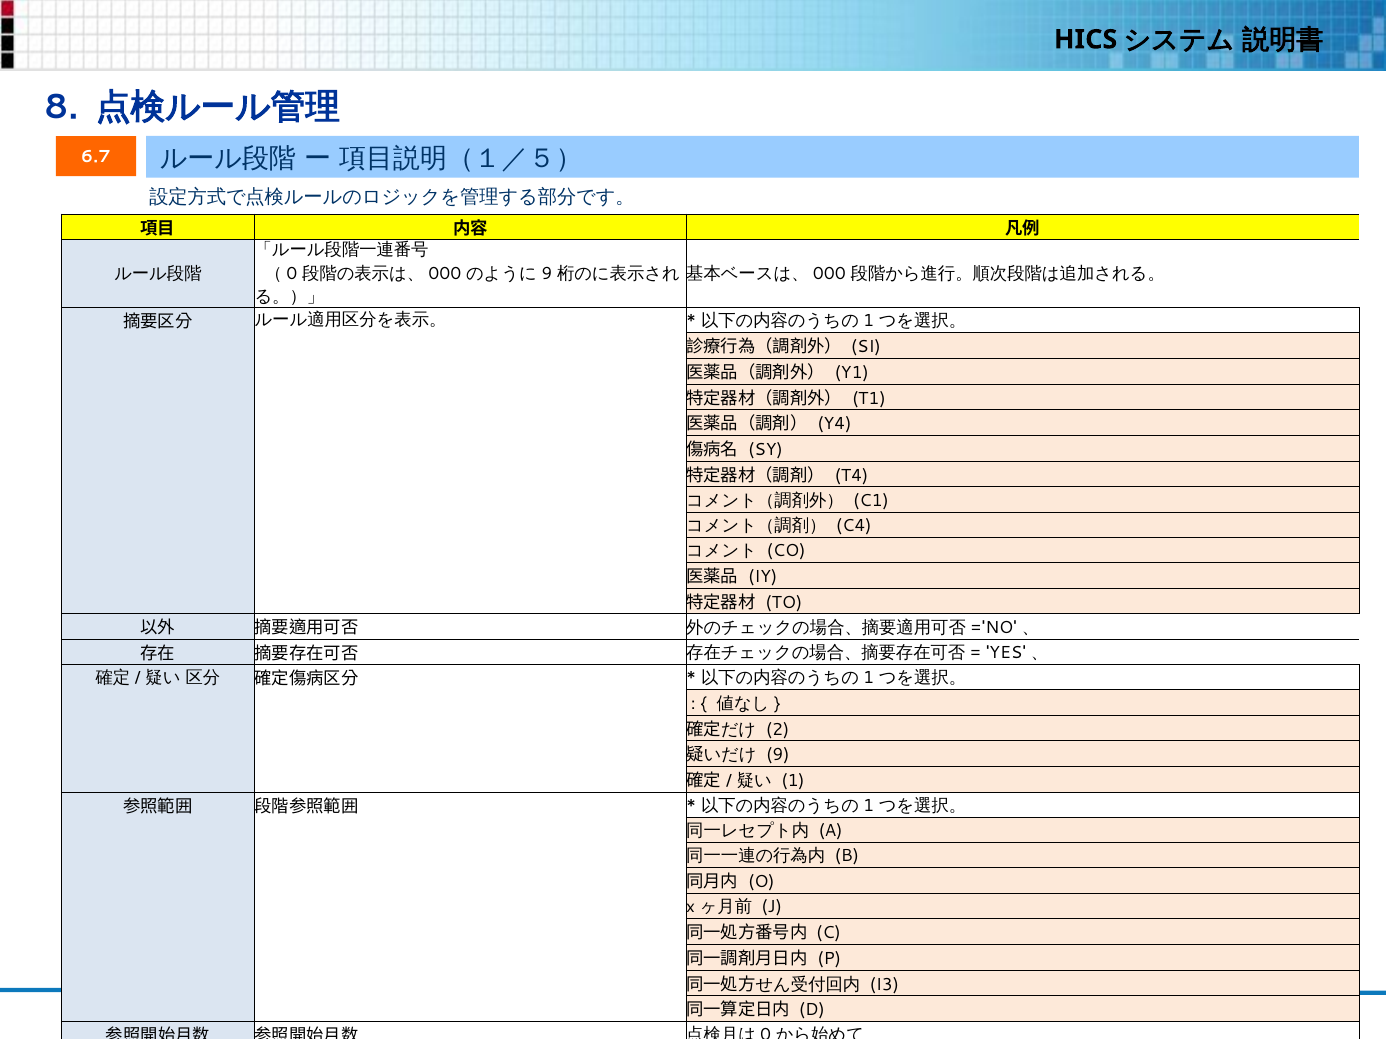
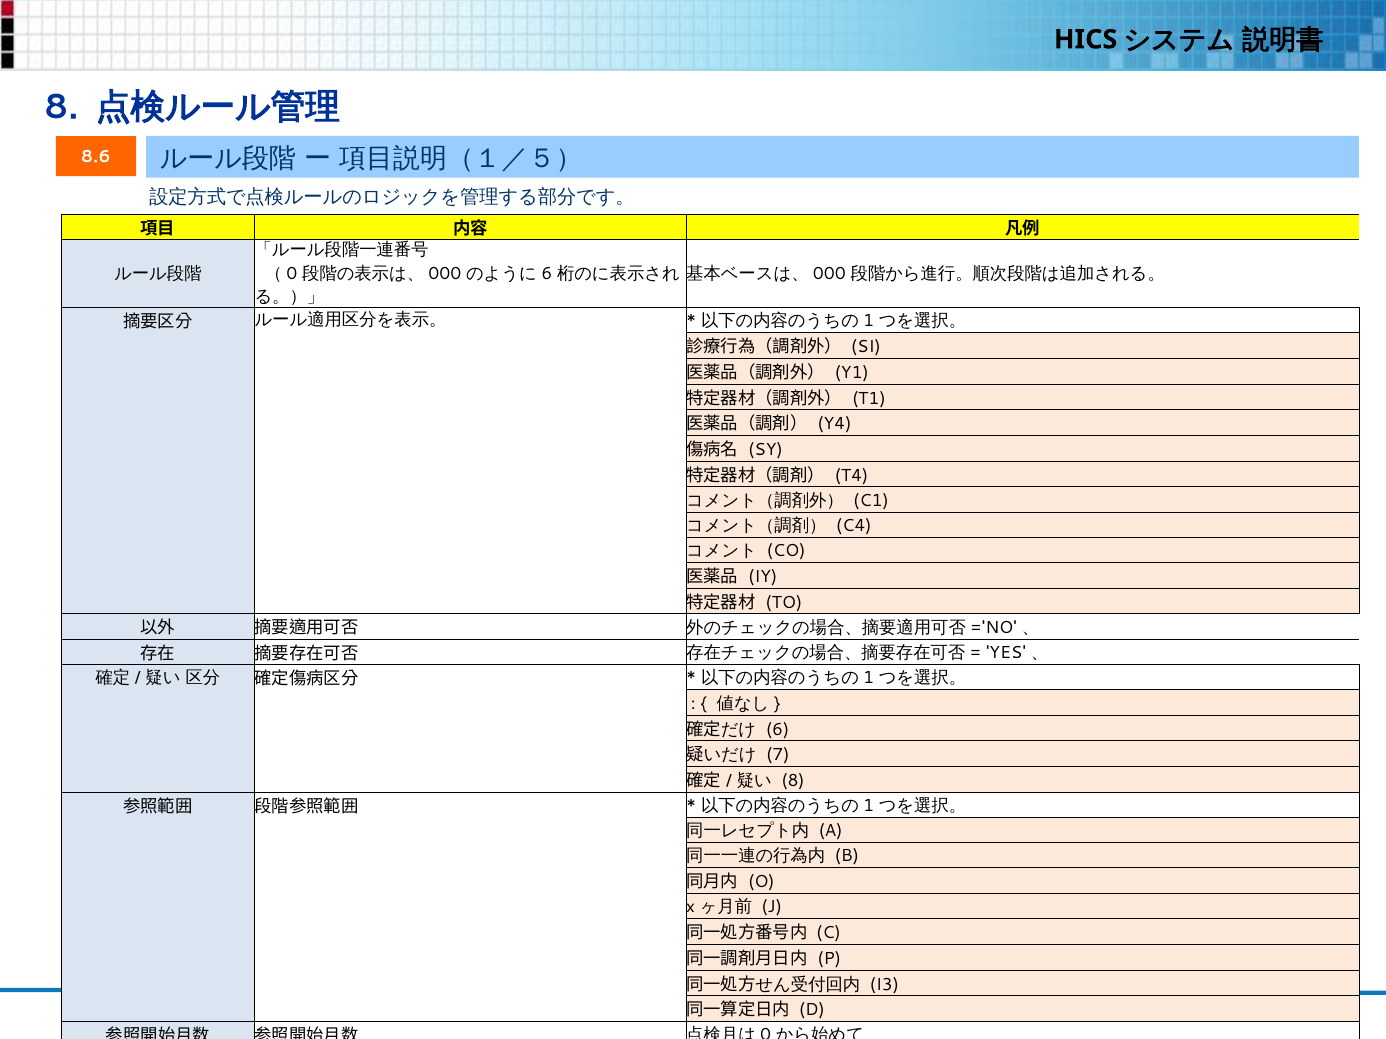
6.7: 6.7 -> 8.6
9 at (547, 274): 9 -> 6
2 at (778, 730): 2 -> 6
9 at (778, 755): 9 -> 7
1 at (793, 781): 1 -> 8
